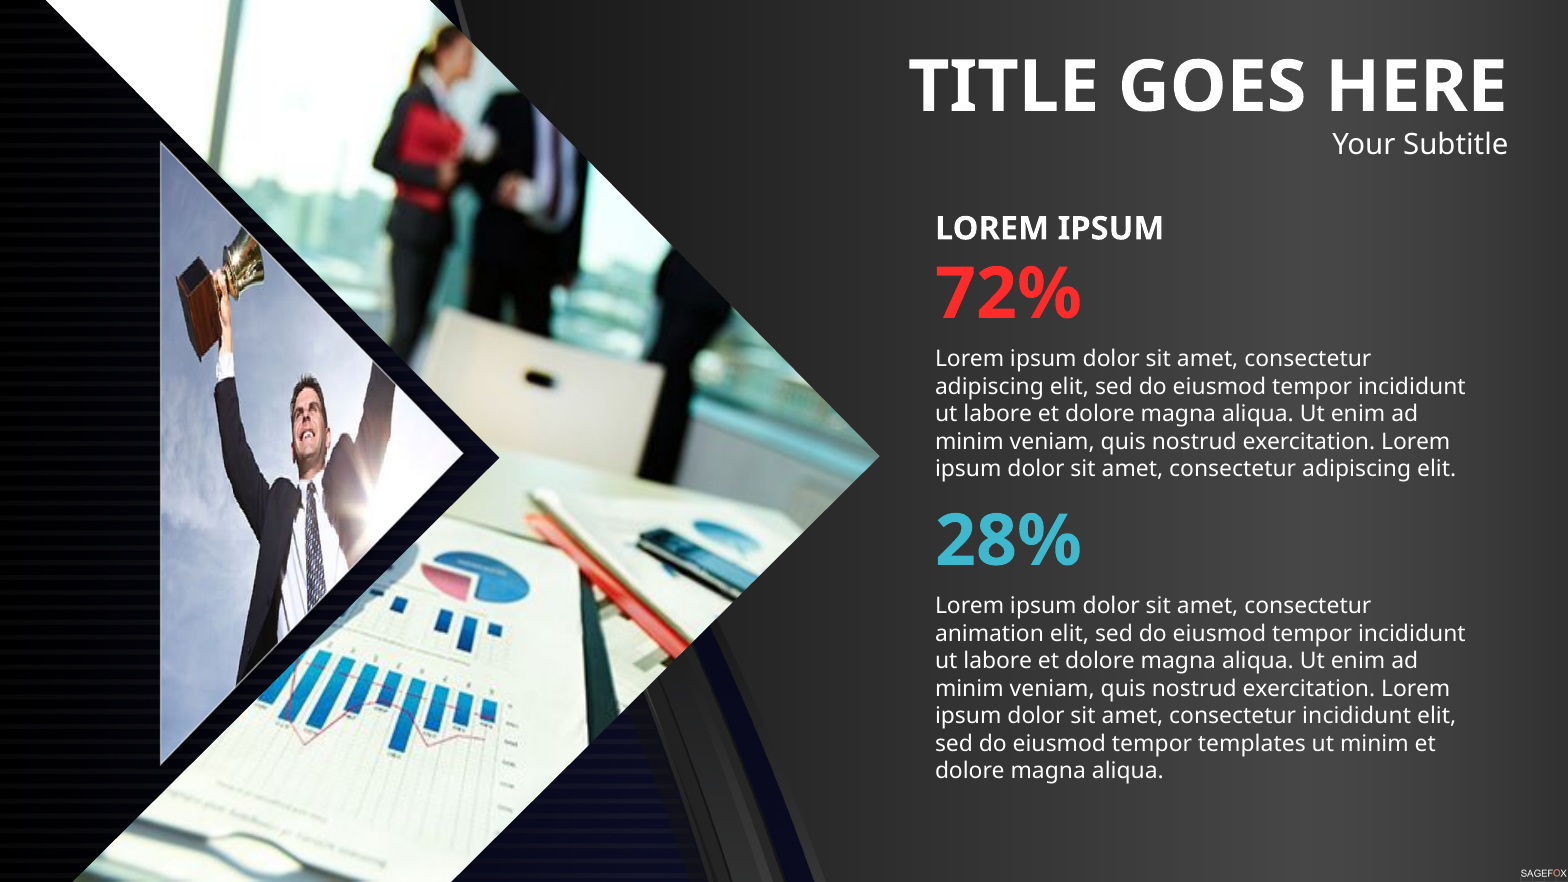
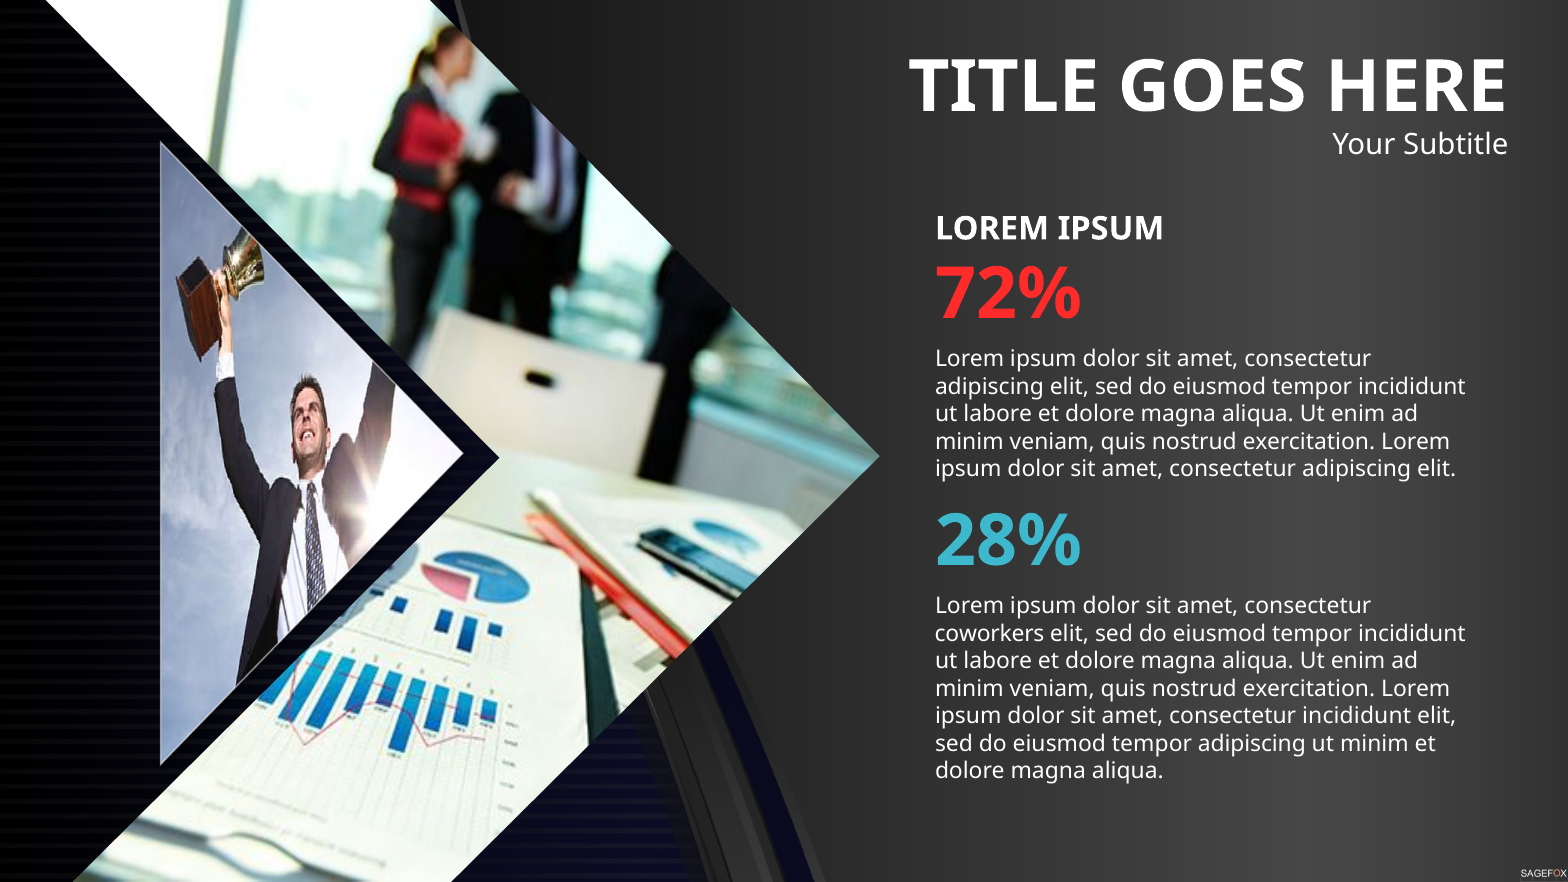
animation: animation -> coworkers
tempor templates: templates -> adipiscing
